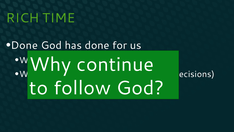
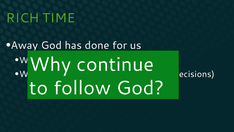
Done at (24, 45): Done -> Away
